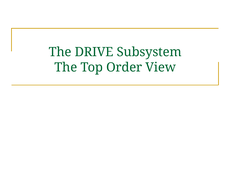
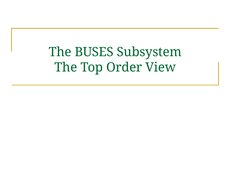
DRIVE: DRIVE -> BUSES
